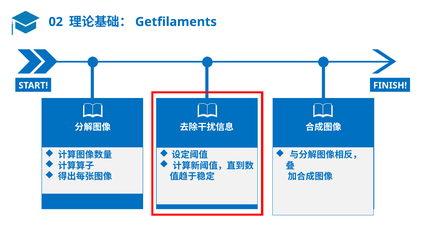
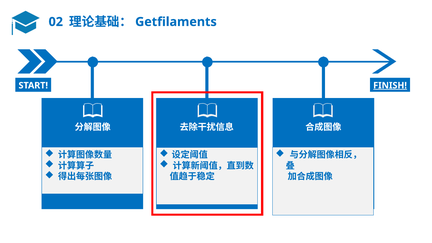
FINISH underline: none -> present
